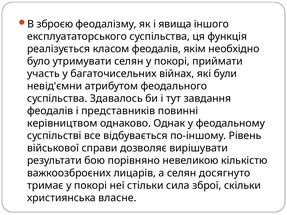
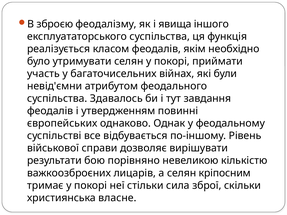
представників: представників -> утвердженням
керівництвом: керівництвом -> європейських
досягнуто: досягнуто -> кріпосним
